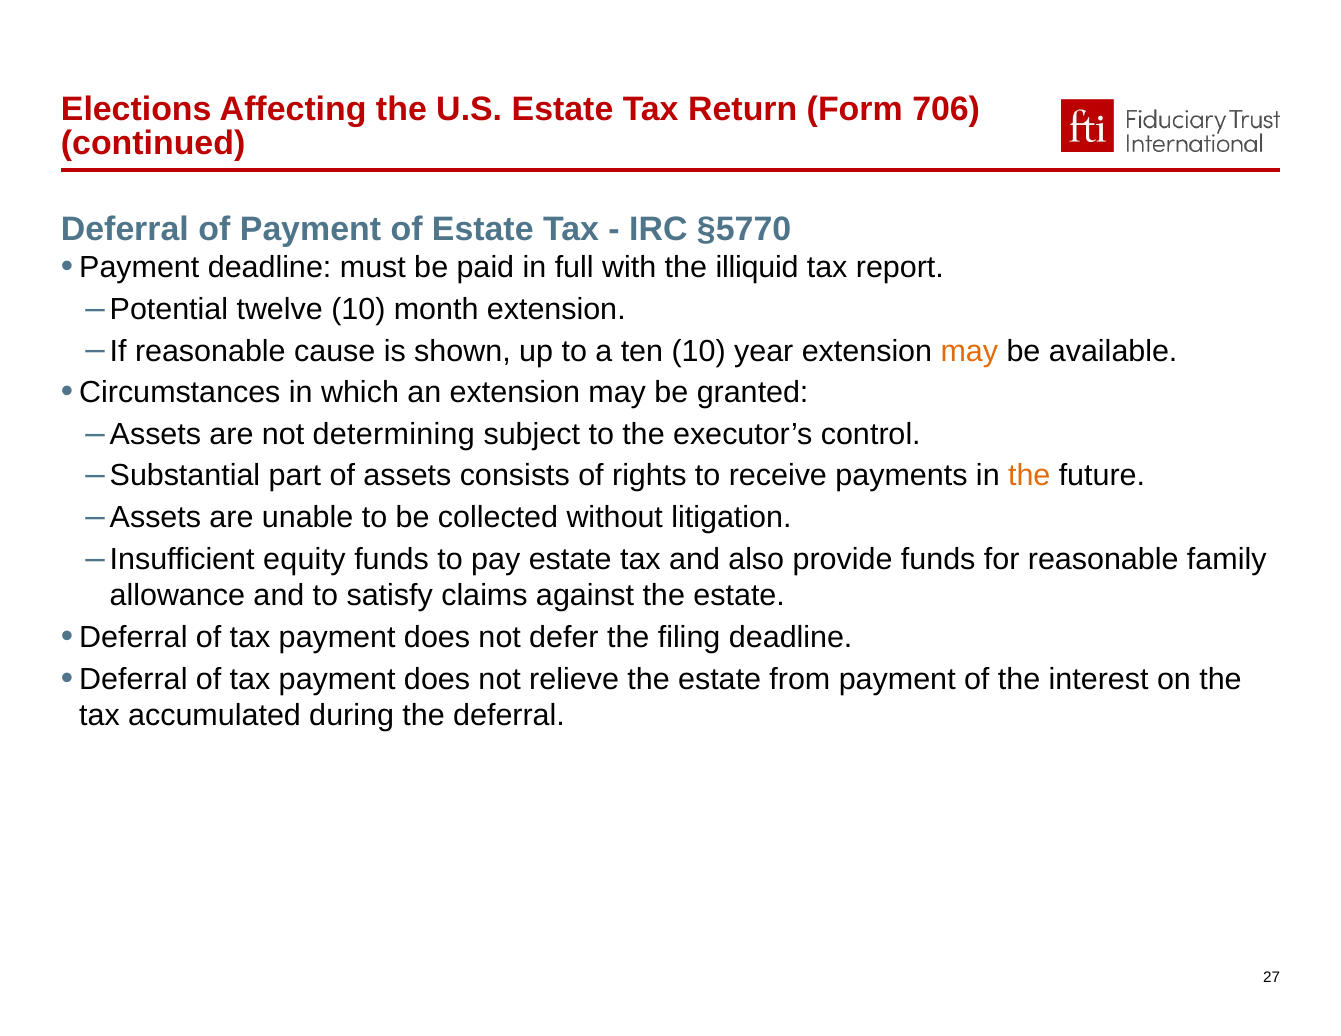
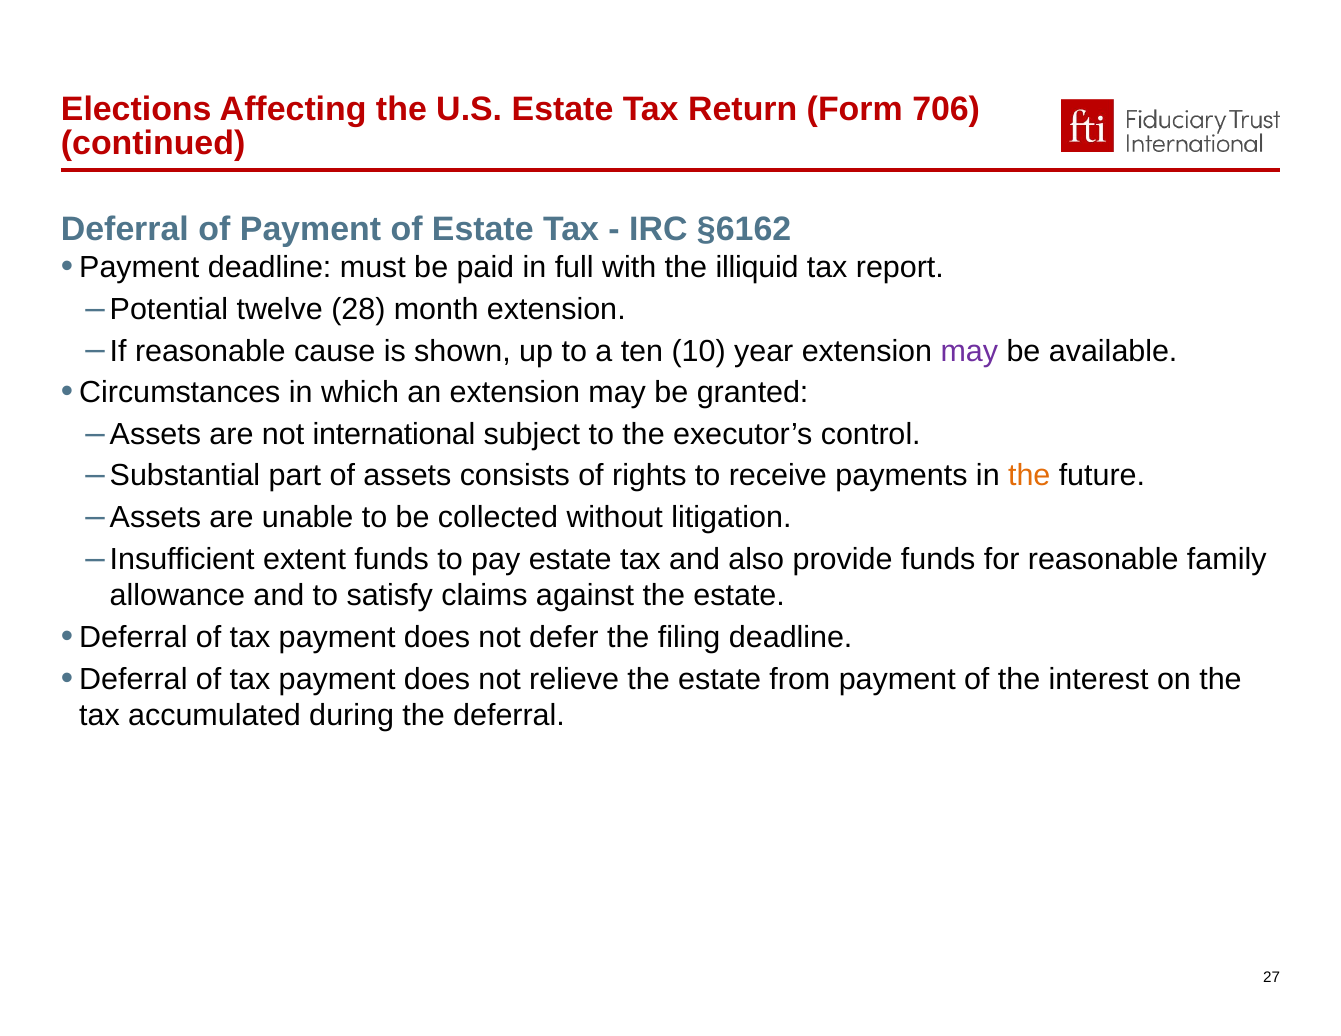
§5770: §5770 -> §6162
twelve 10: 10 -> 28
may at (969, 351) colour: orange -> purple
determining: determining -> international
equity: equity -> extent
